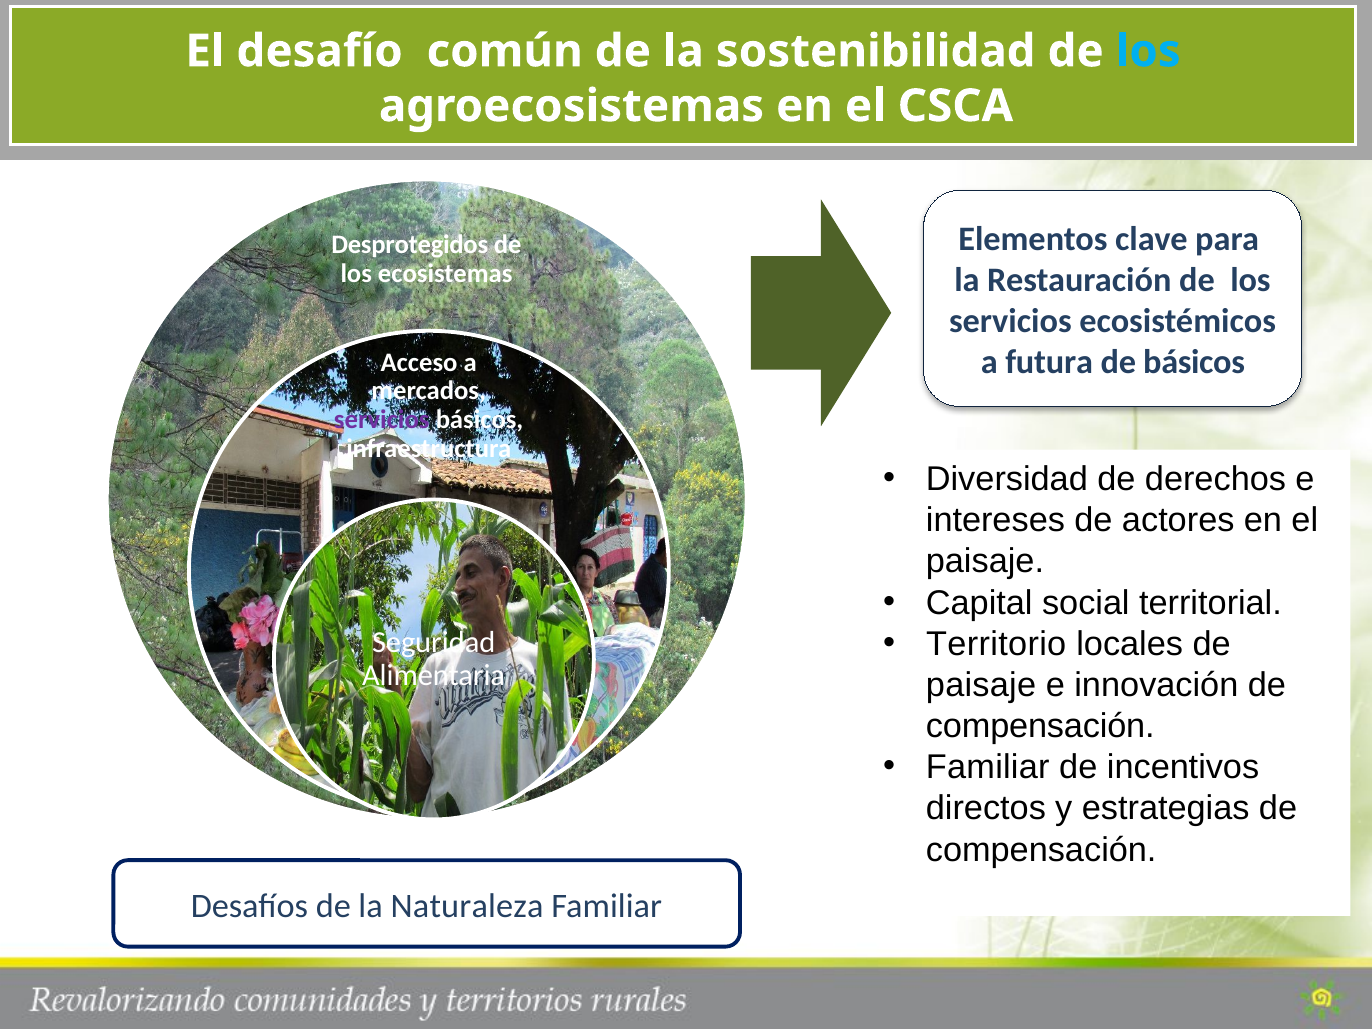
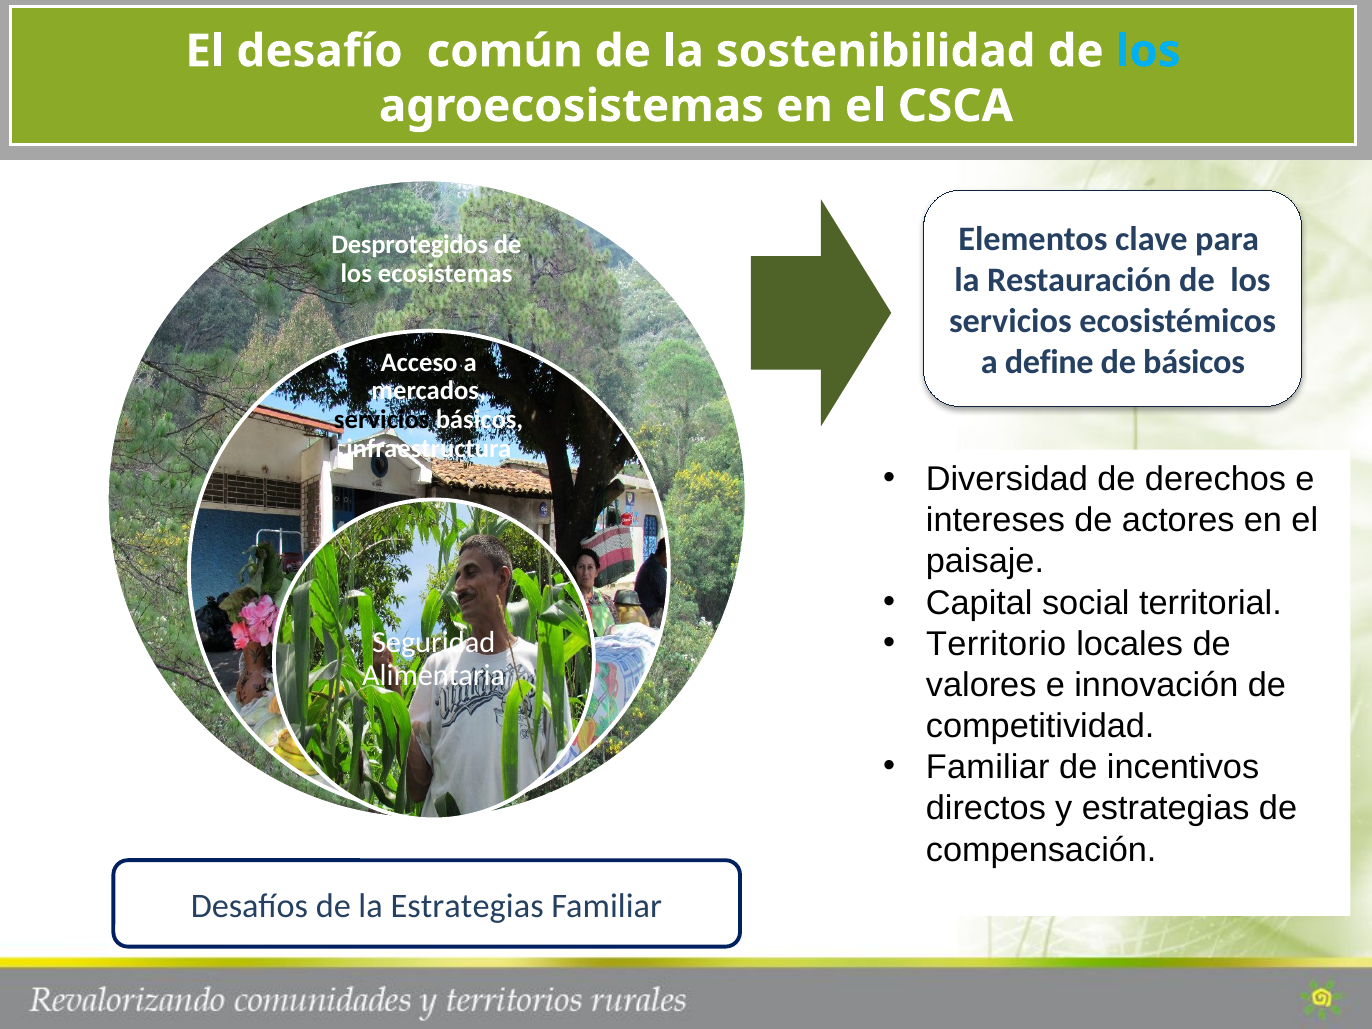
futura: futura -> define
servicios at (382, 420) colour: purple -> black
paisaje at (981, 685): paisaje -> valores
compensación at (1040, 726): compensación -> competitividad
la Naturaleza: Naturaleza -> Estrategias
